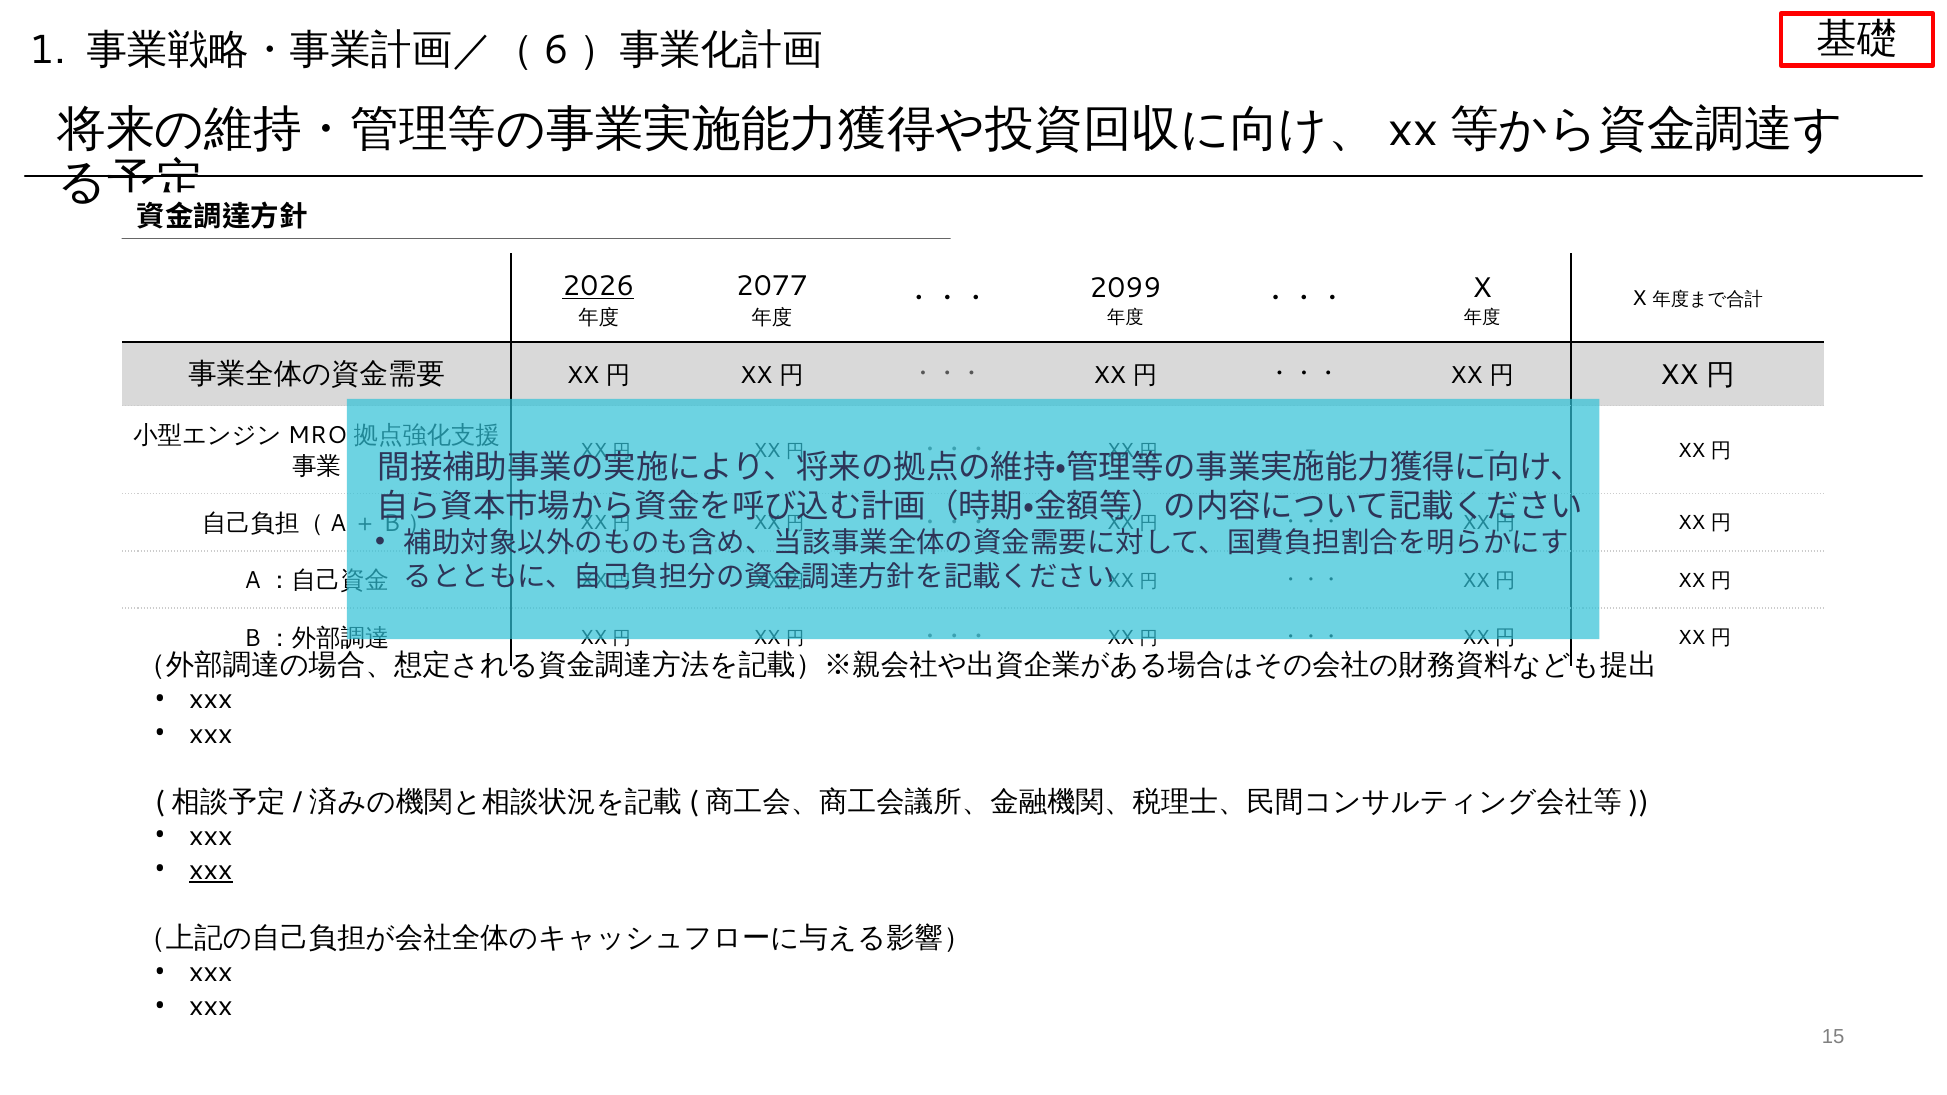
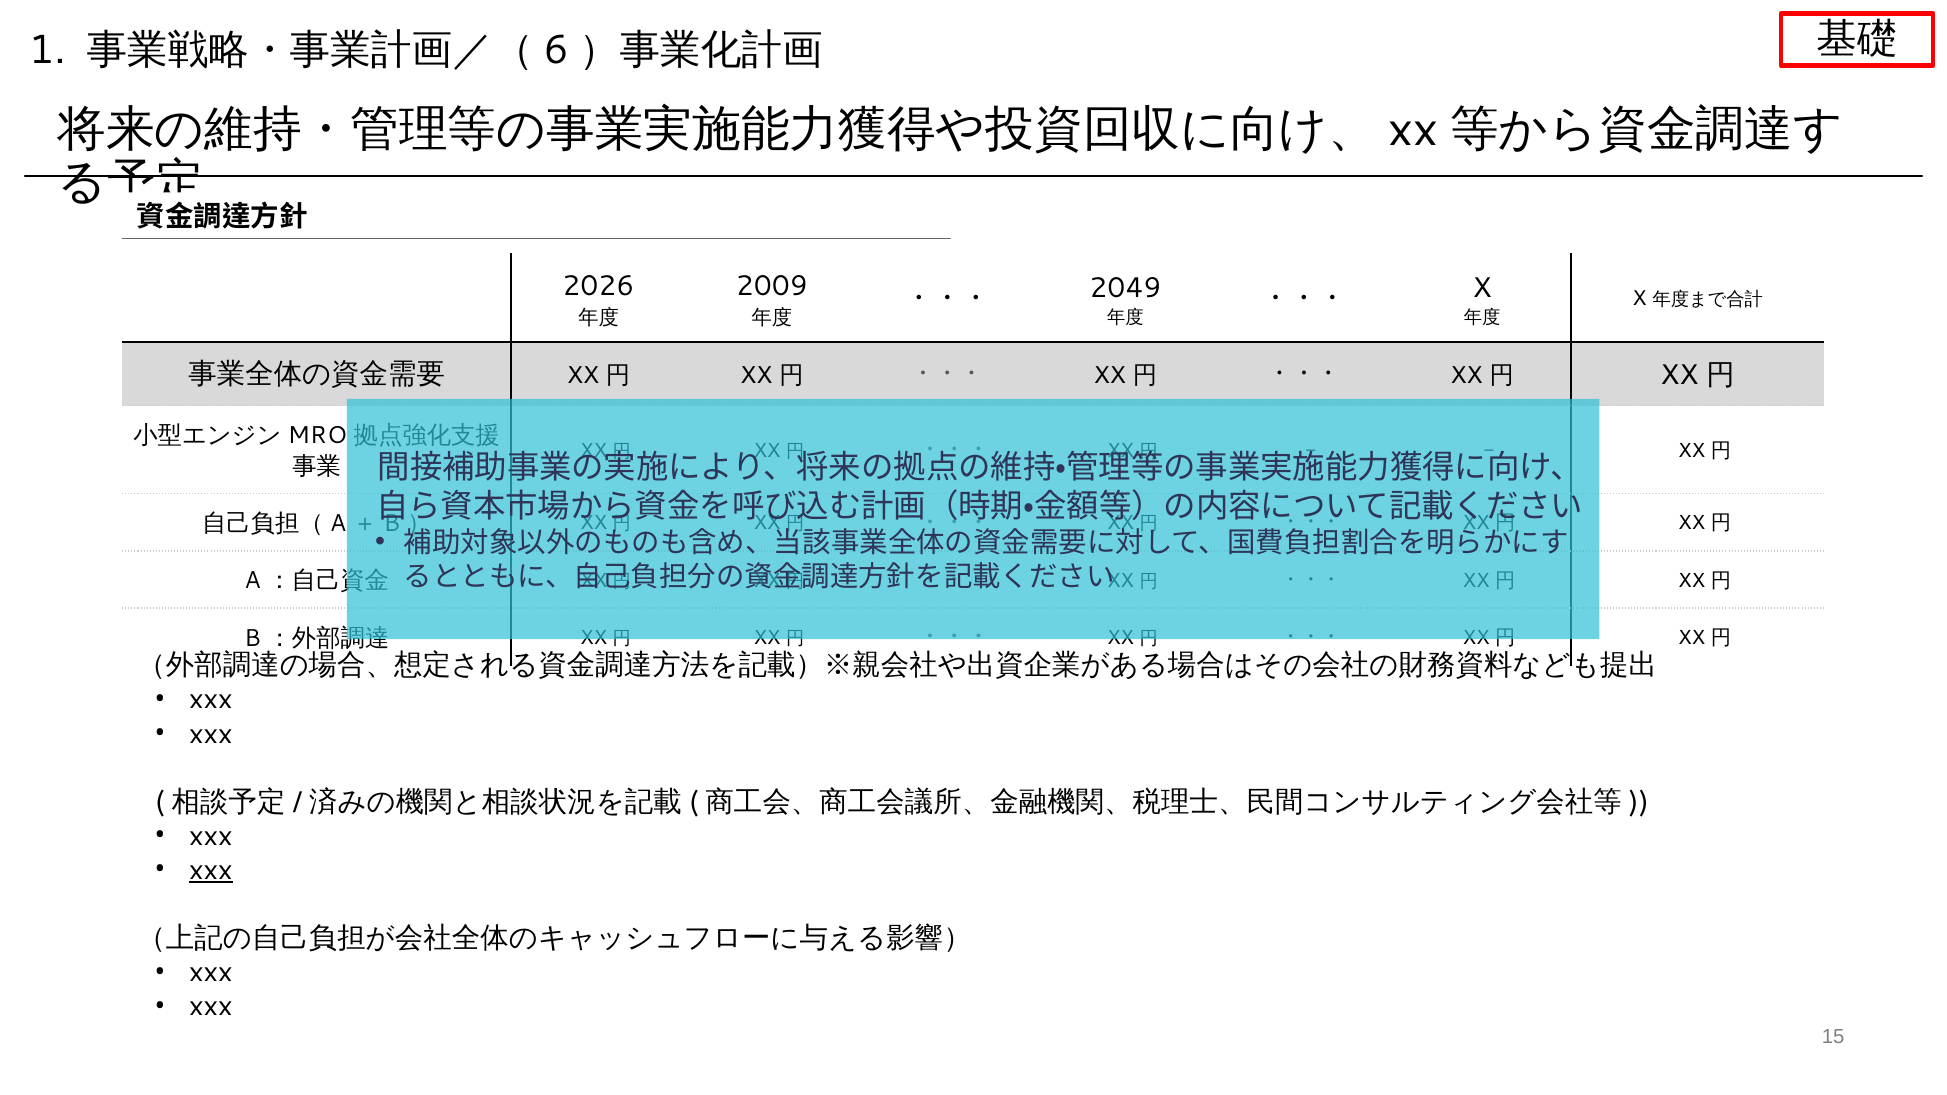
2026 underline: present -> none
2077: 2077 -> 2009
2099: 2099 -> 2049
